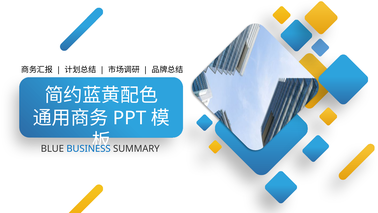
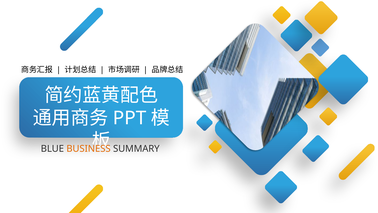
BUSINESS colour: blue -> orange
